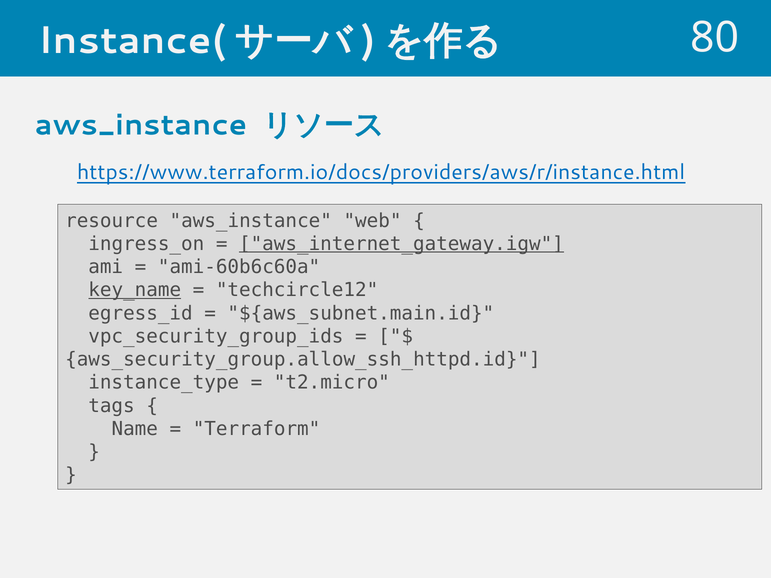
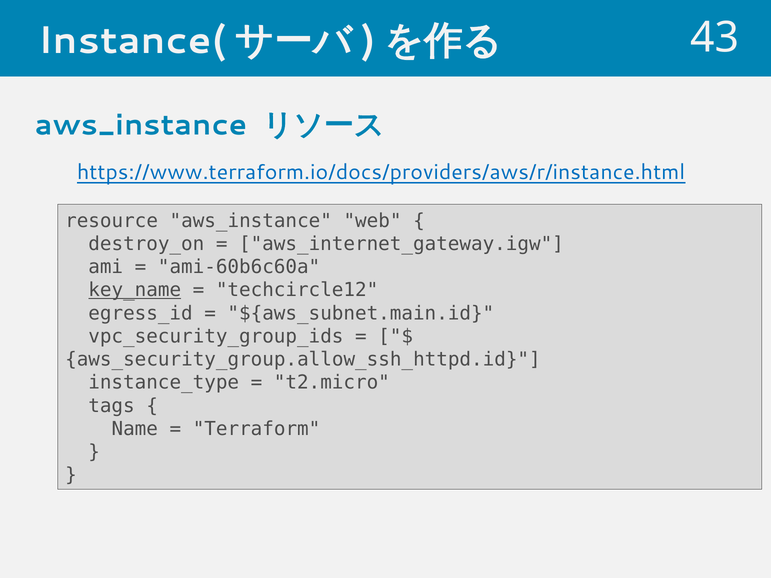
80: 80 -> 43
ingress_on: ingress_on -> destroy_on
aws_internet_gateway.igw underline: present -> none
